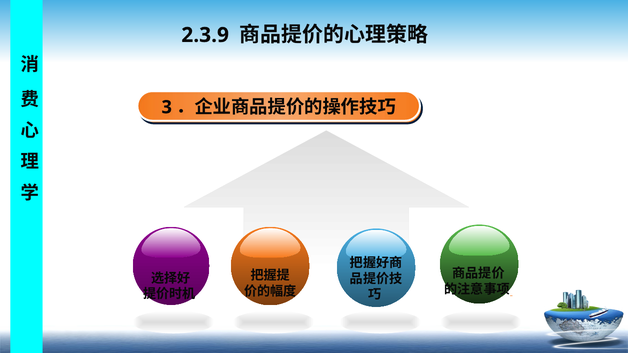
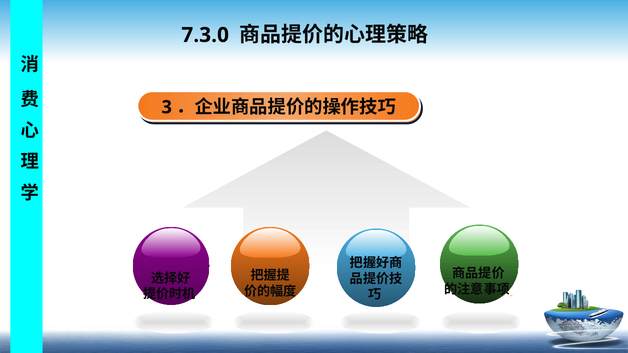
2.3.9: 2.3.9 -> 7.3.0
